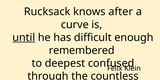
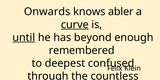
Rucksack: Rucksack -> Onwards
after: after -> abler
curve underline: none -> present
difficult: difficult -> beyond
